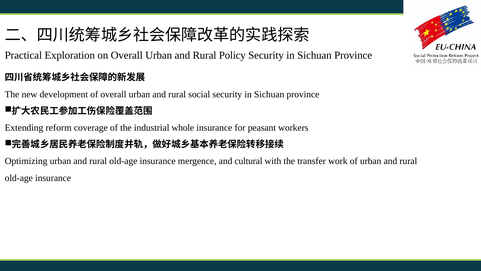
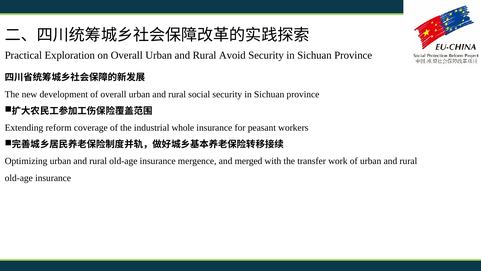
Policy: Policy -> Avoid
cultural: cultural -> merged
